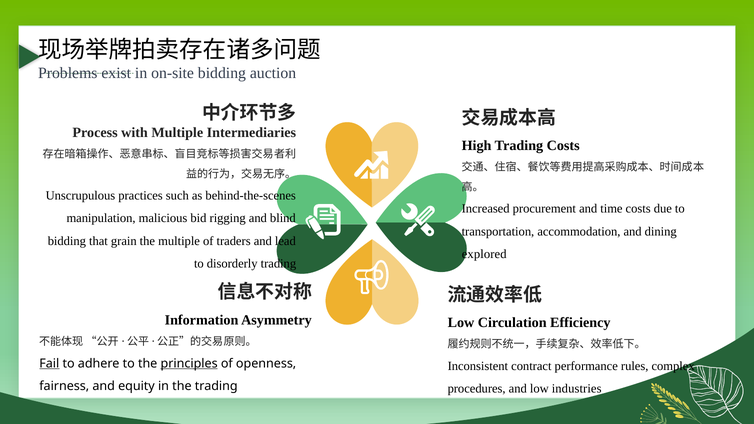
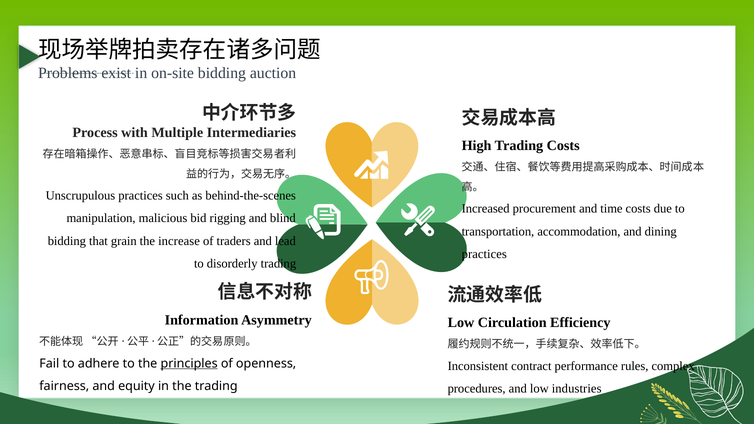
the multiple: multiple -> increase
explored at (484, 254): explored -> practices
Fail underline: present -> none
